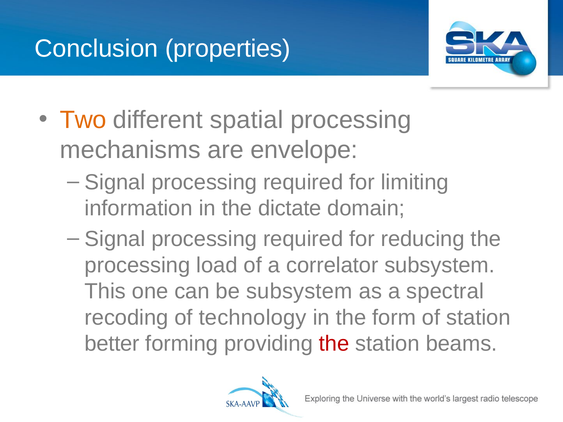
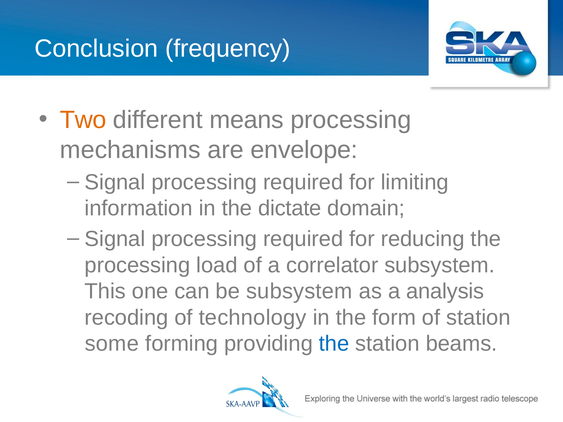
properties: properties -> frequency
spatial: spatial -> means
spectral: spectral -> analysis
better: better -> some
the at (334, 344) colour: red -> blue
